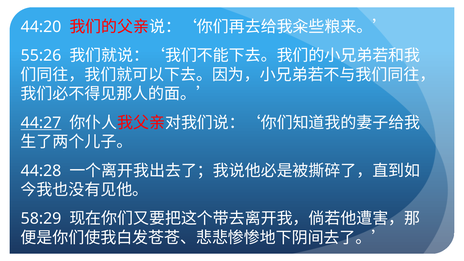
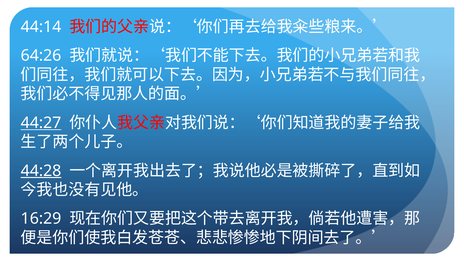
44:20: 44:20 -> 44:14
55:26: 55:26 -> 64:26
44:28 underline: none -> present
58:29: 58:29 -> 16:29
